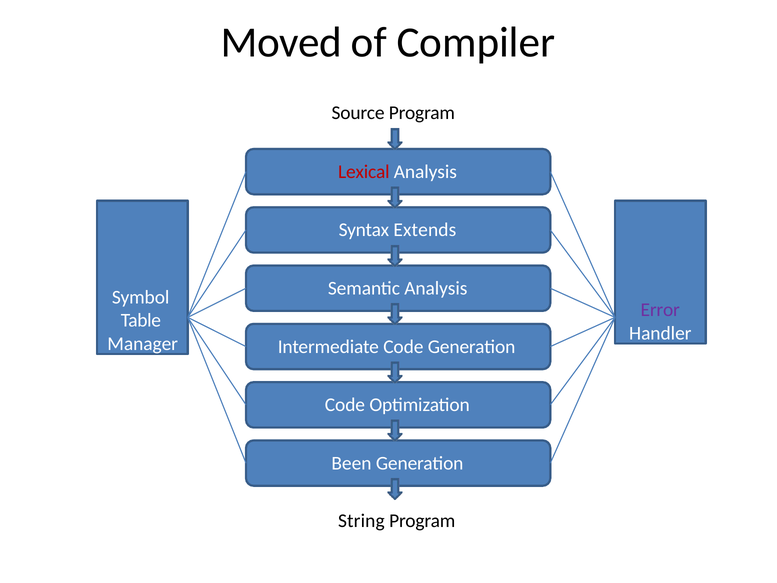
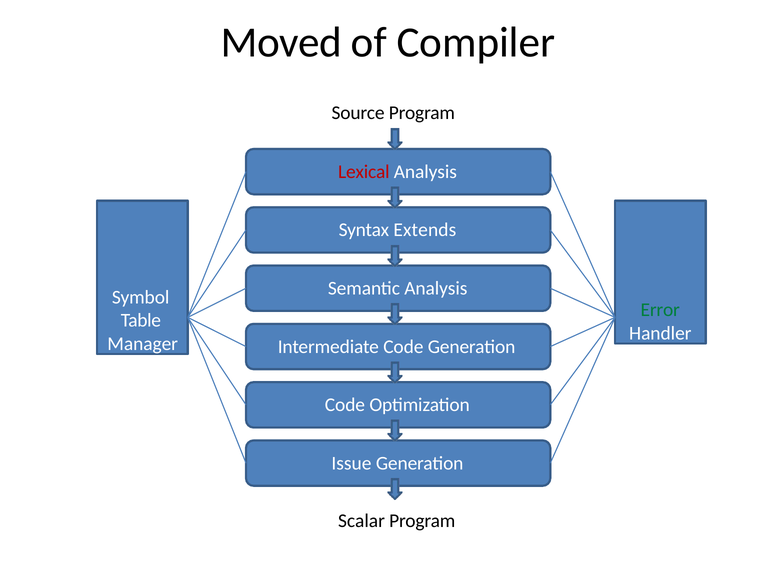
Error colour: purple -> green
Been: Been -> Issue
String: String -> Scalar
